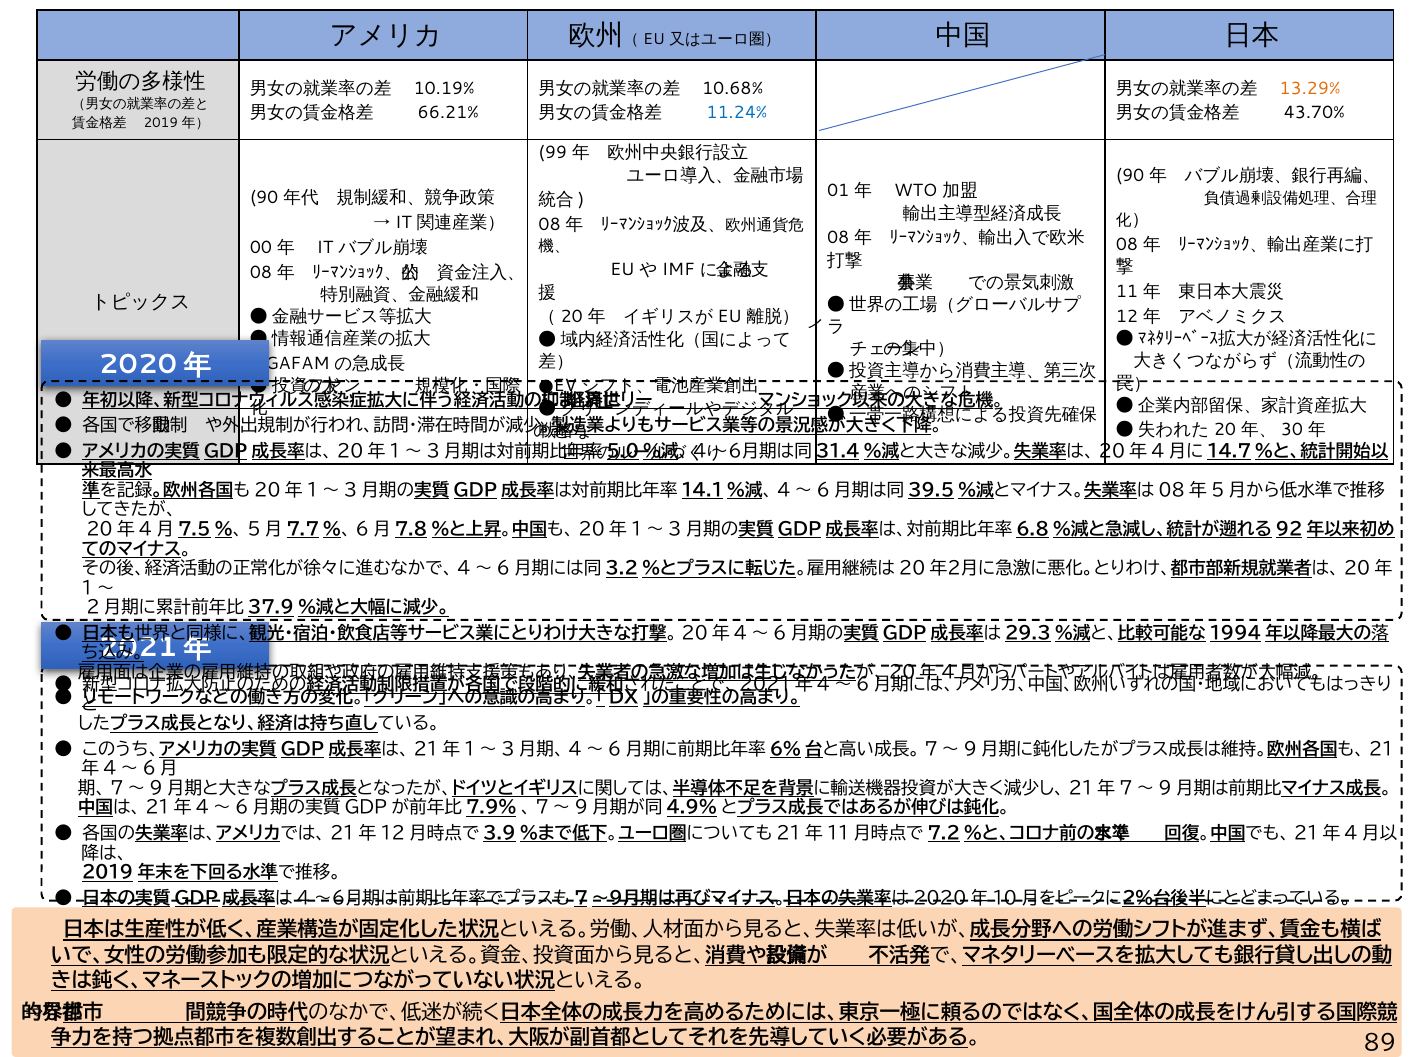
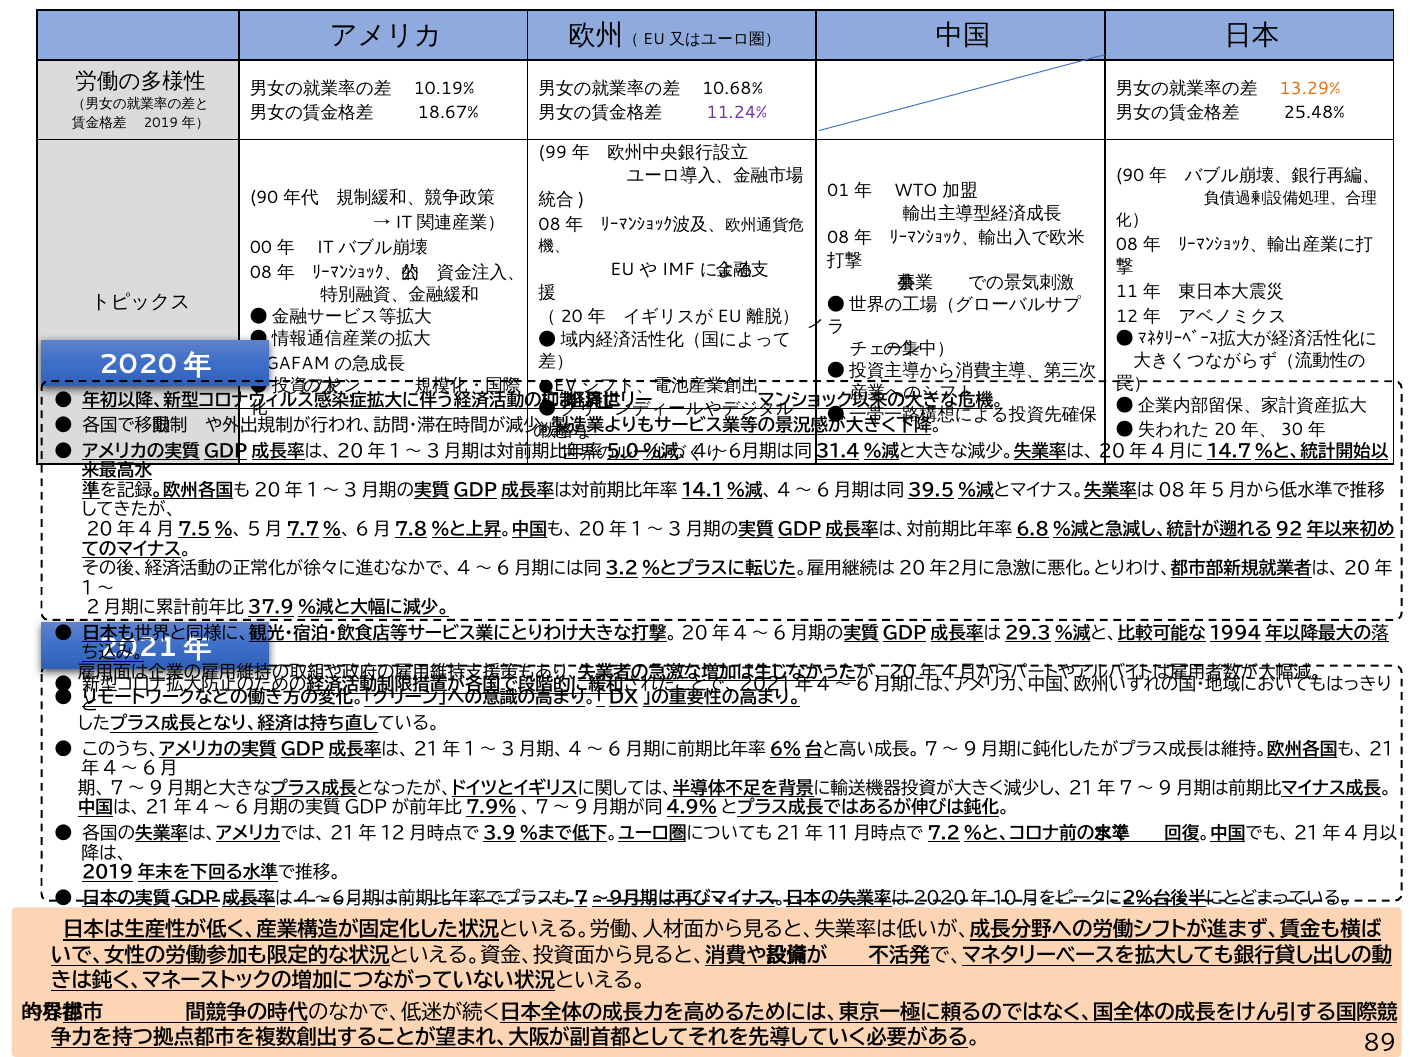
66.21%: 66.21% -> 18.67%
11.24% colour: blue -> purple
43.70%: 43.70% -> 25.48%
